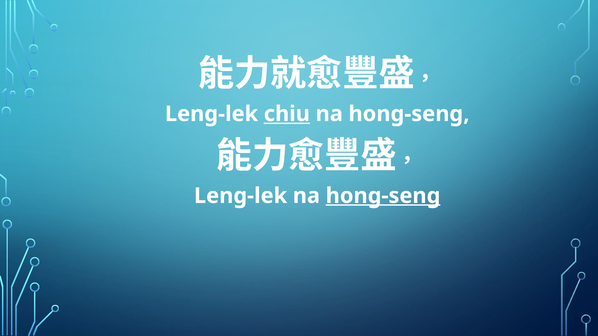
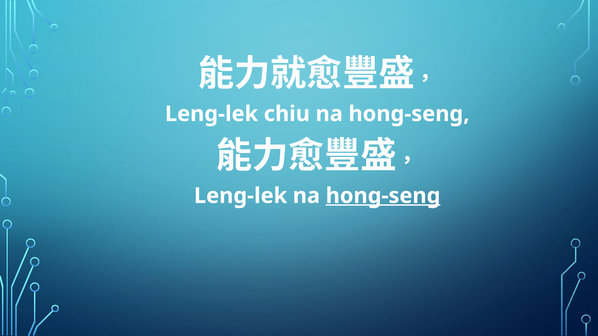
chiu underline: present -> none
